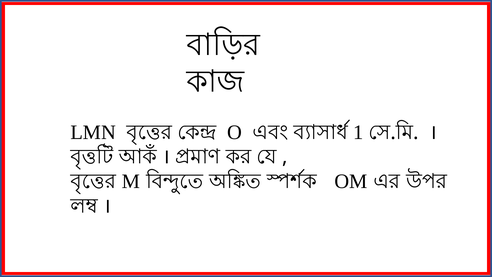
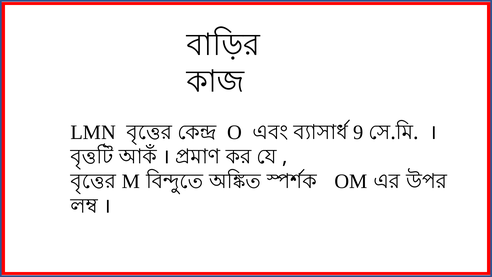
1: 1 -> 9
